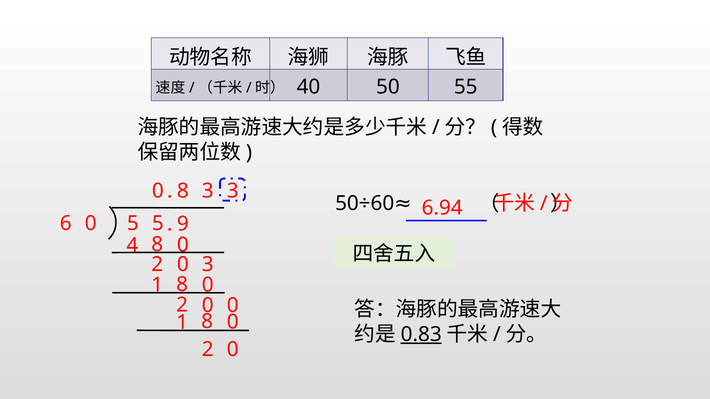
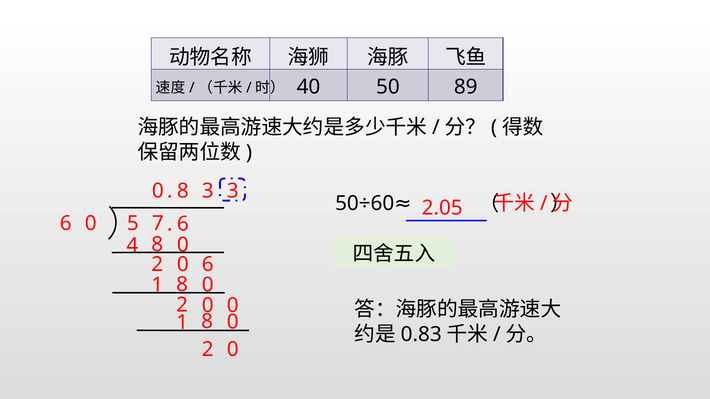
55: 55 -> 89
6.94: 6.94 -> 2.05
5 5: 5 -> 7
6 9: 9 -> 6
3 at (208, 265): 3 -> 6
0.83 underline: present -> none
